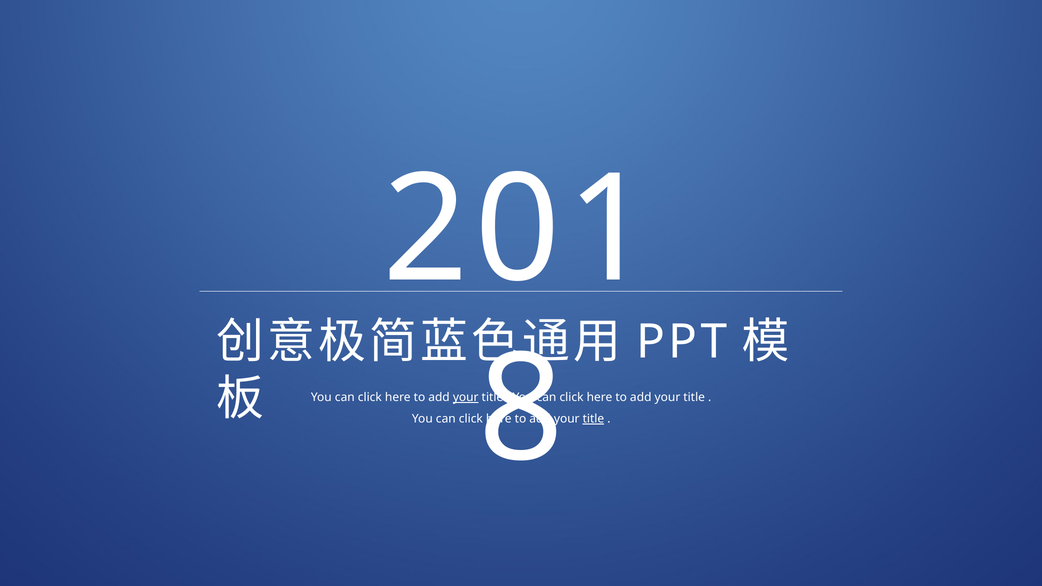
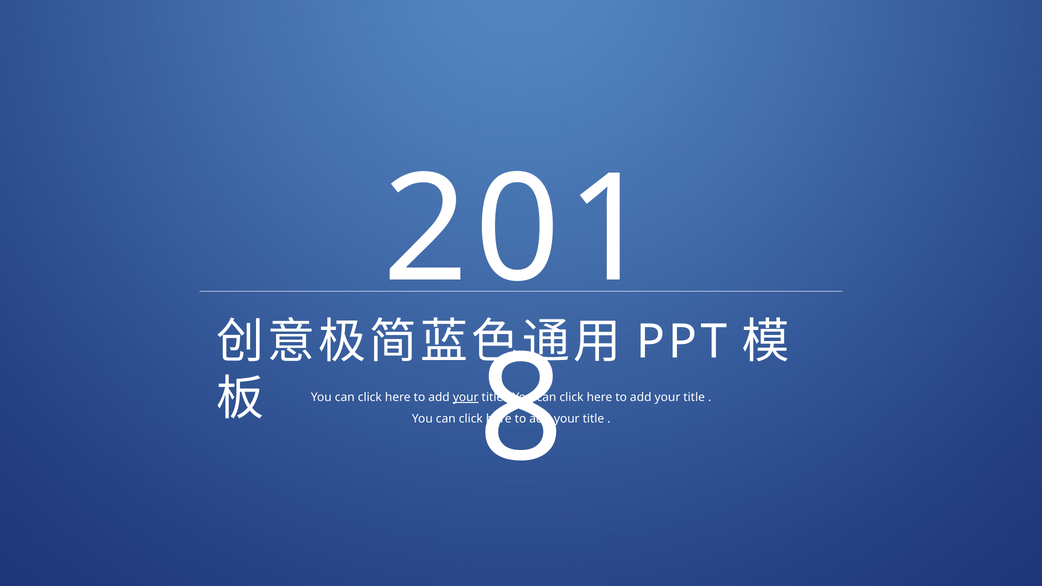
title at (593, 419) underline: present -> none
